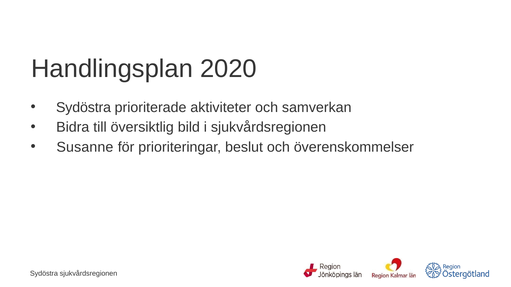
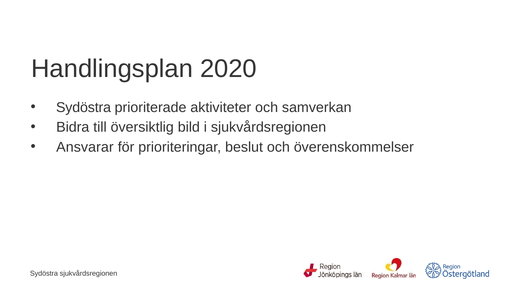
Susanne: Susanne -> Ansvarar
